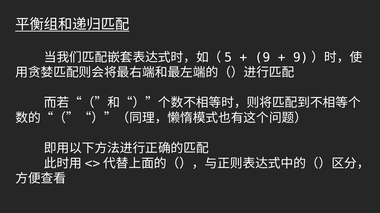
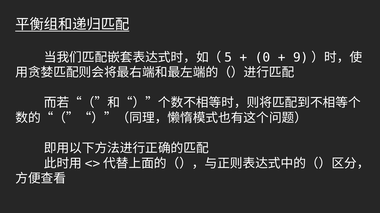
9: 9 -> 0
